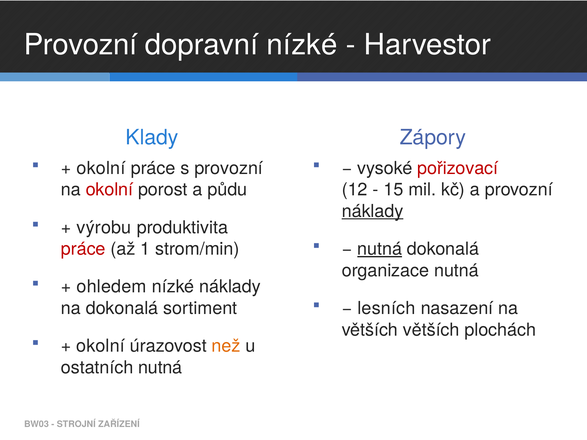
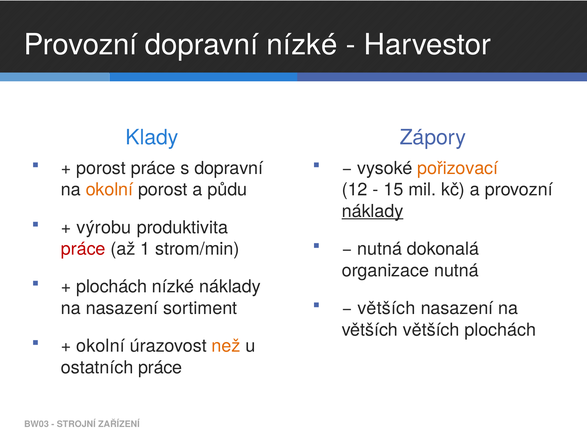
okolní at (101, 168): okolní -> porost
s provozní: provozní -> dopravní
pořizovací colour: red -> orange
okolní at (109, 190) colour: red -> orange
nutná at (380, 249) underline: present -> none
ohledem at (112, 287): ohledem -> plochách
lesních at (386, 308): lesních -> větších
na dokonalá: dokonalá -> nasazení
ostatních nutná: nutná -> práce
